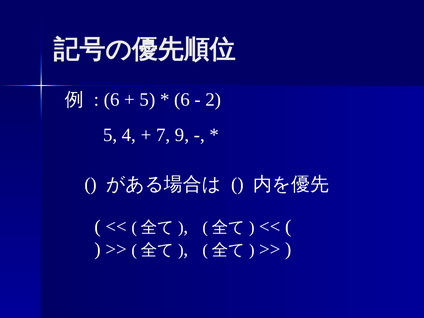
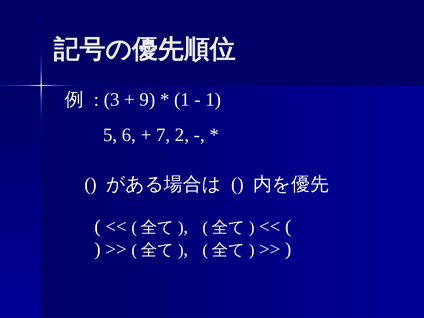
6 at (112, 100): 6 -> 3
5 at (147, 100): 5 -> 9
6 at (182, 100): 6 -> 1
2 at (213, 100): 2 -> 1
4: 4 -> 6
9: 9 -> 2
